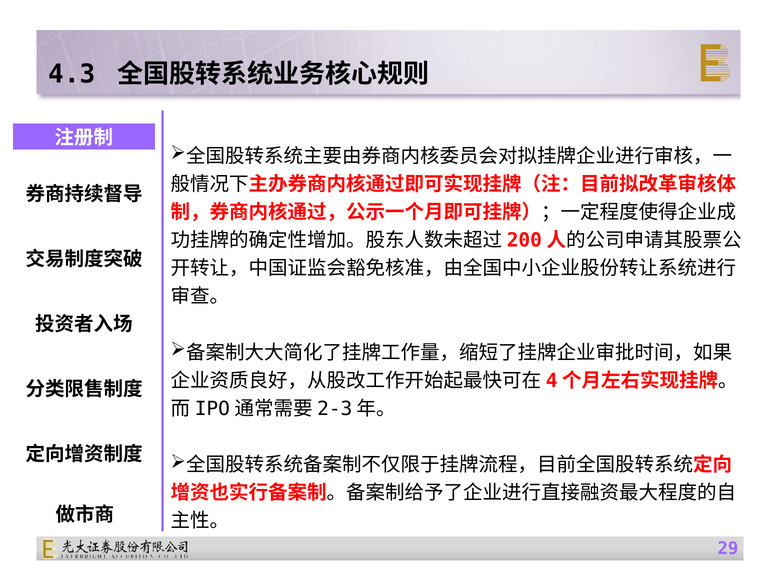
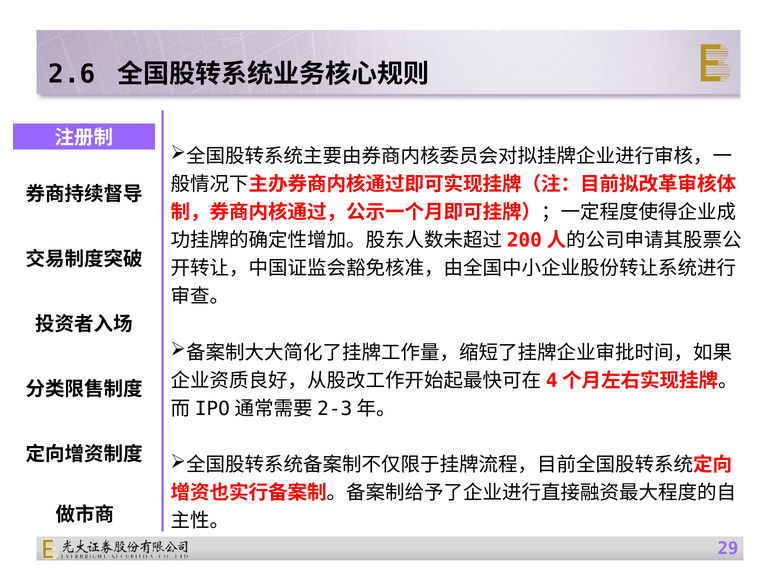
4.3: 4.3 -> 2.6
